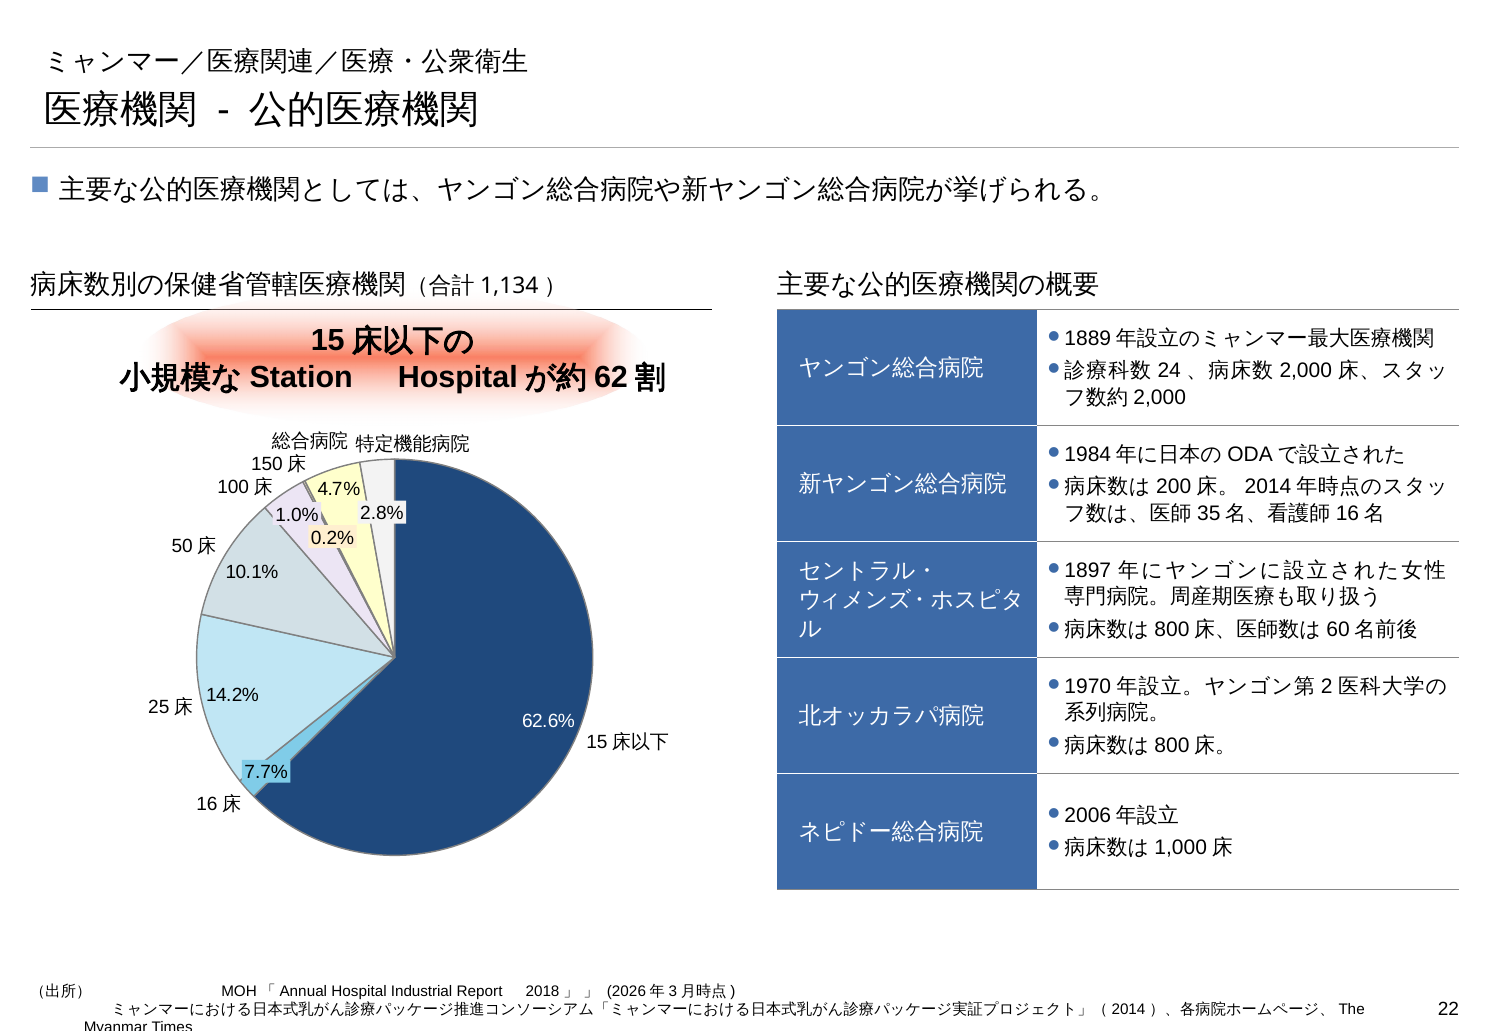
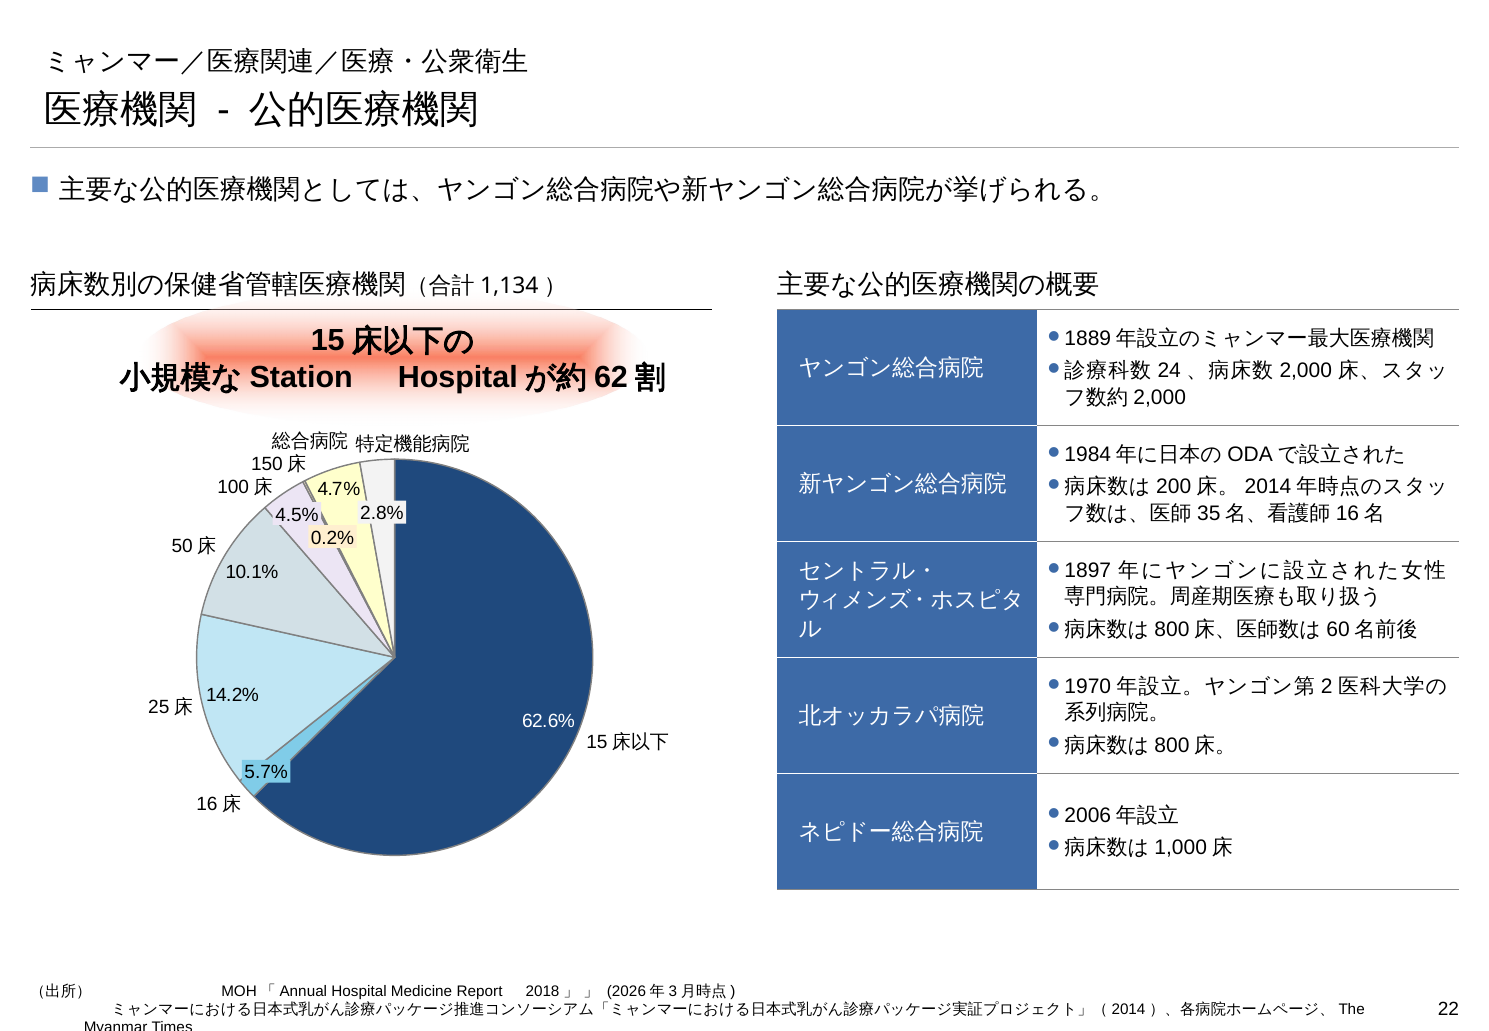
1.0%: 1.0% -> 4.5%
7.7%: 7.7% -> 5.7%
Industrial: Industrial -> Medicine
